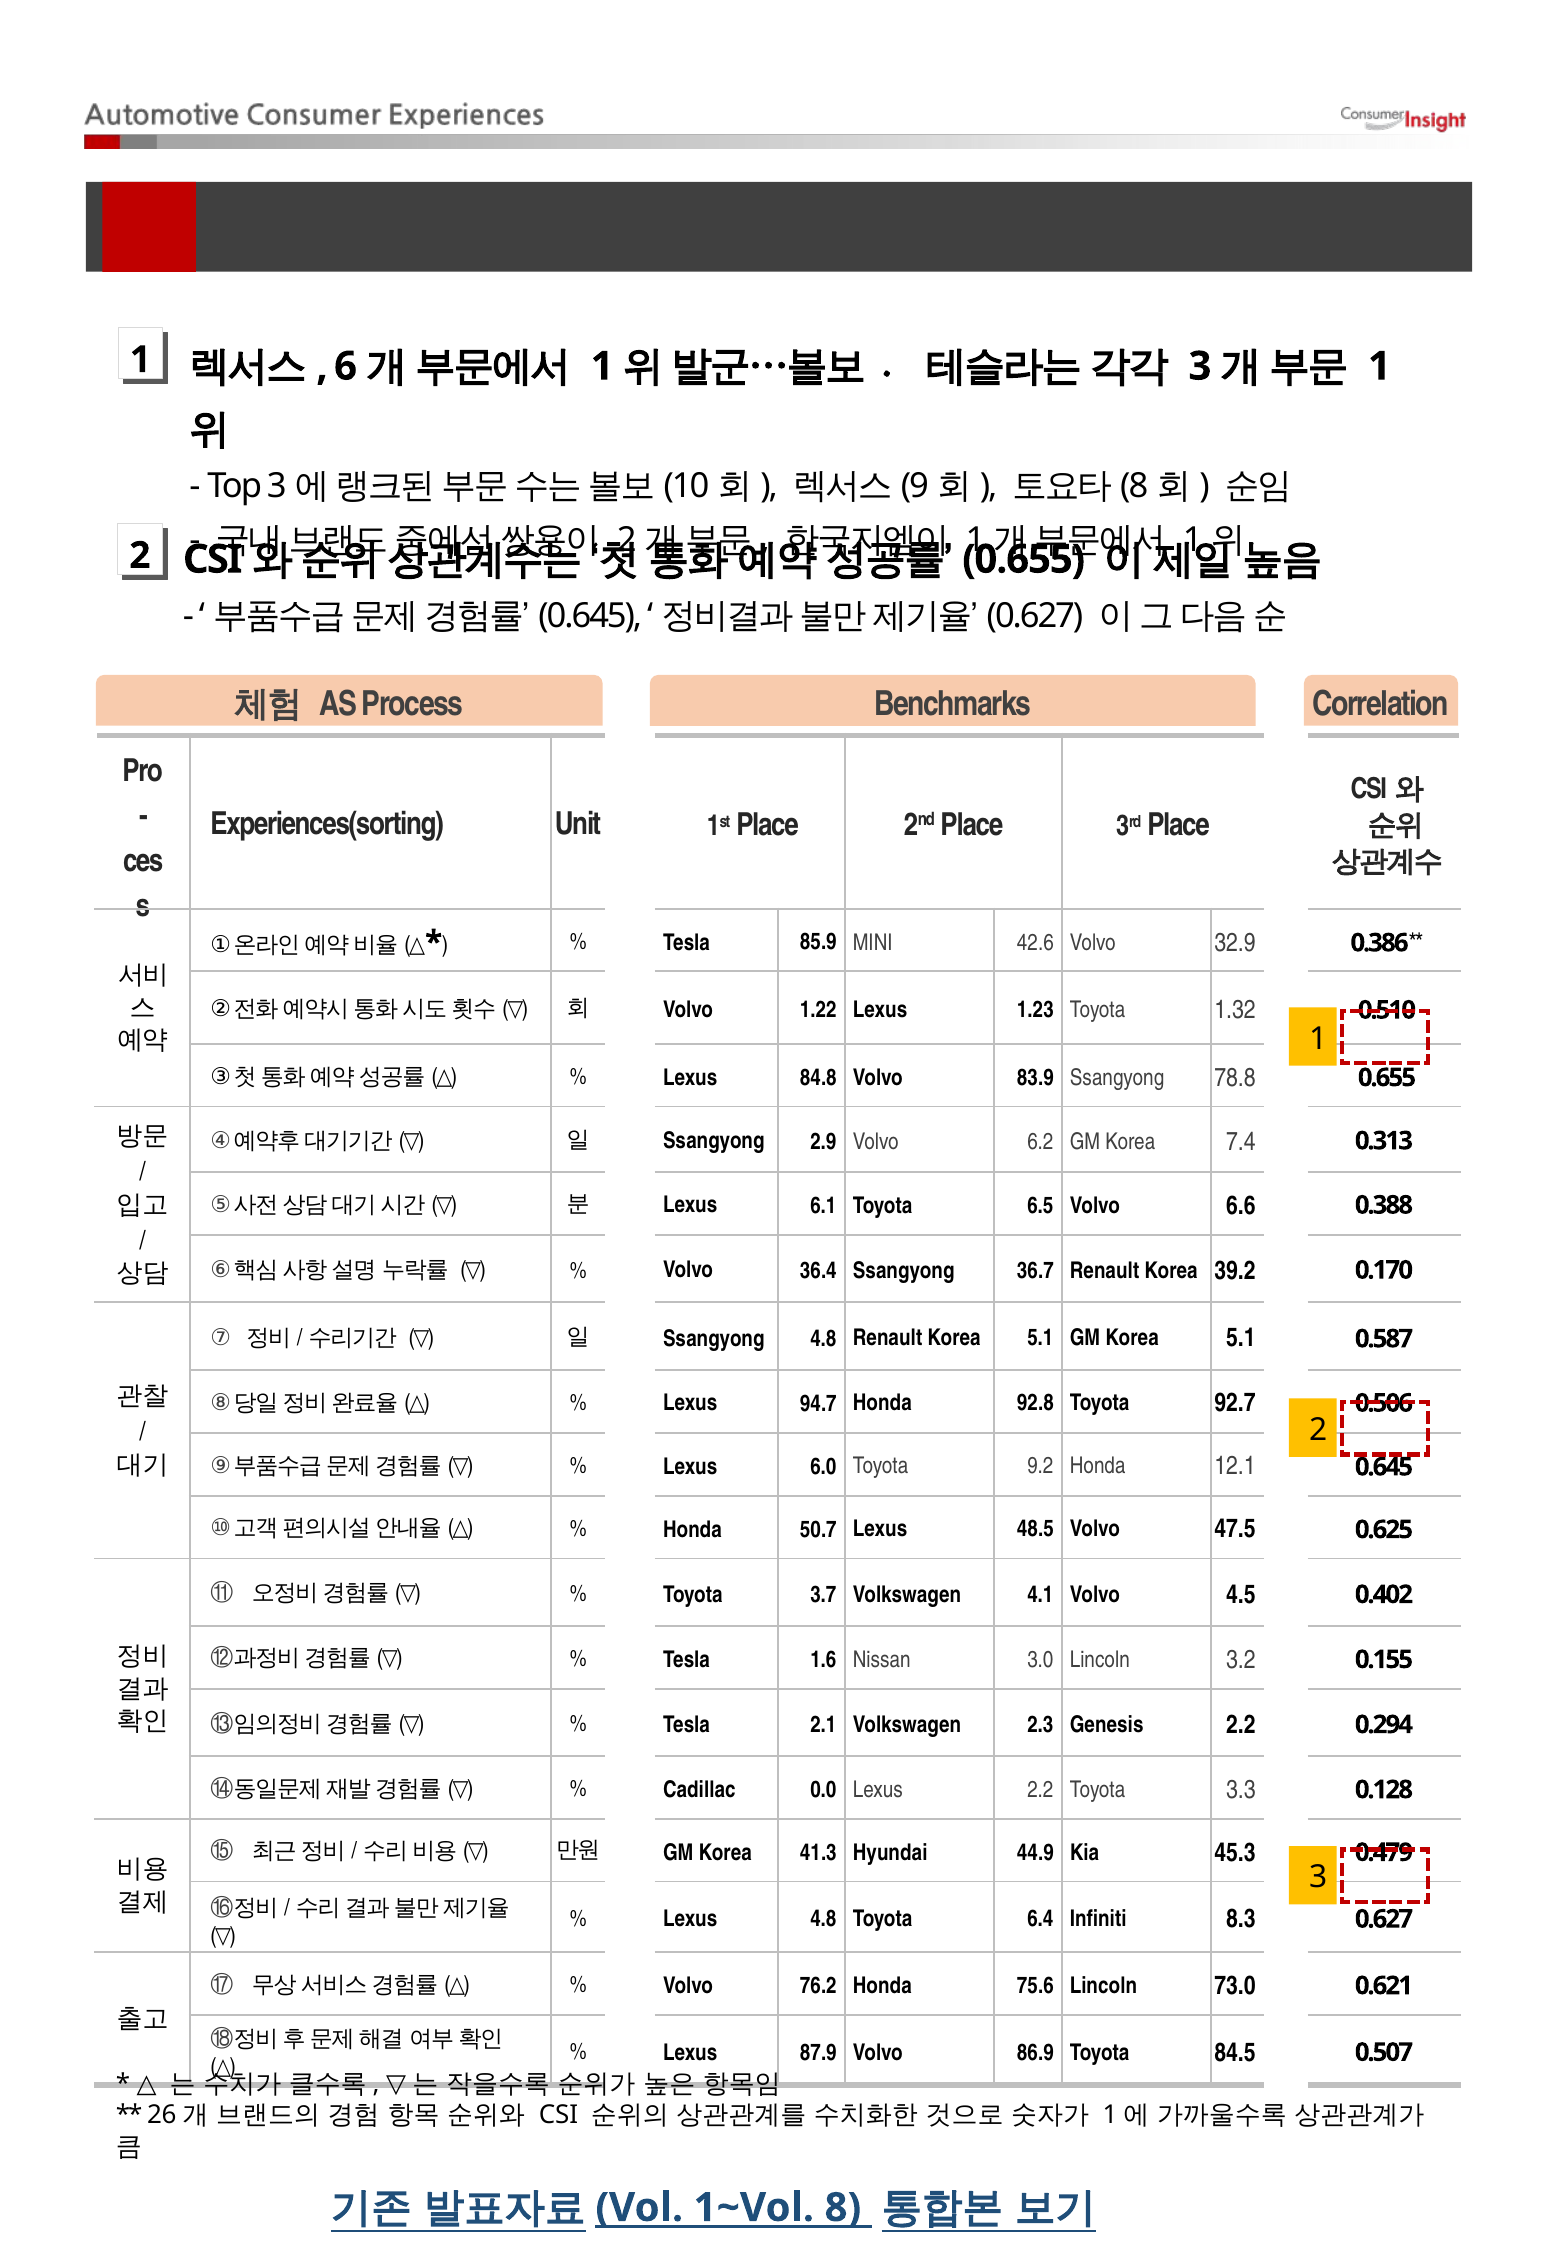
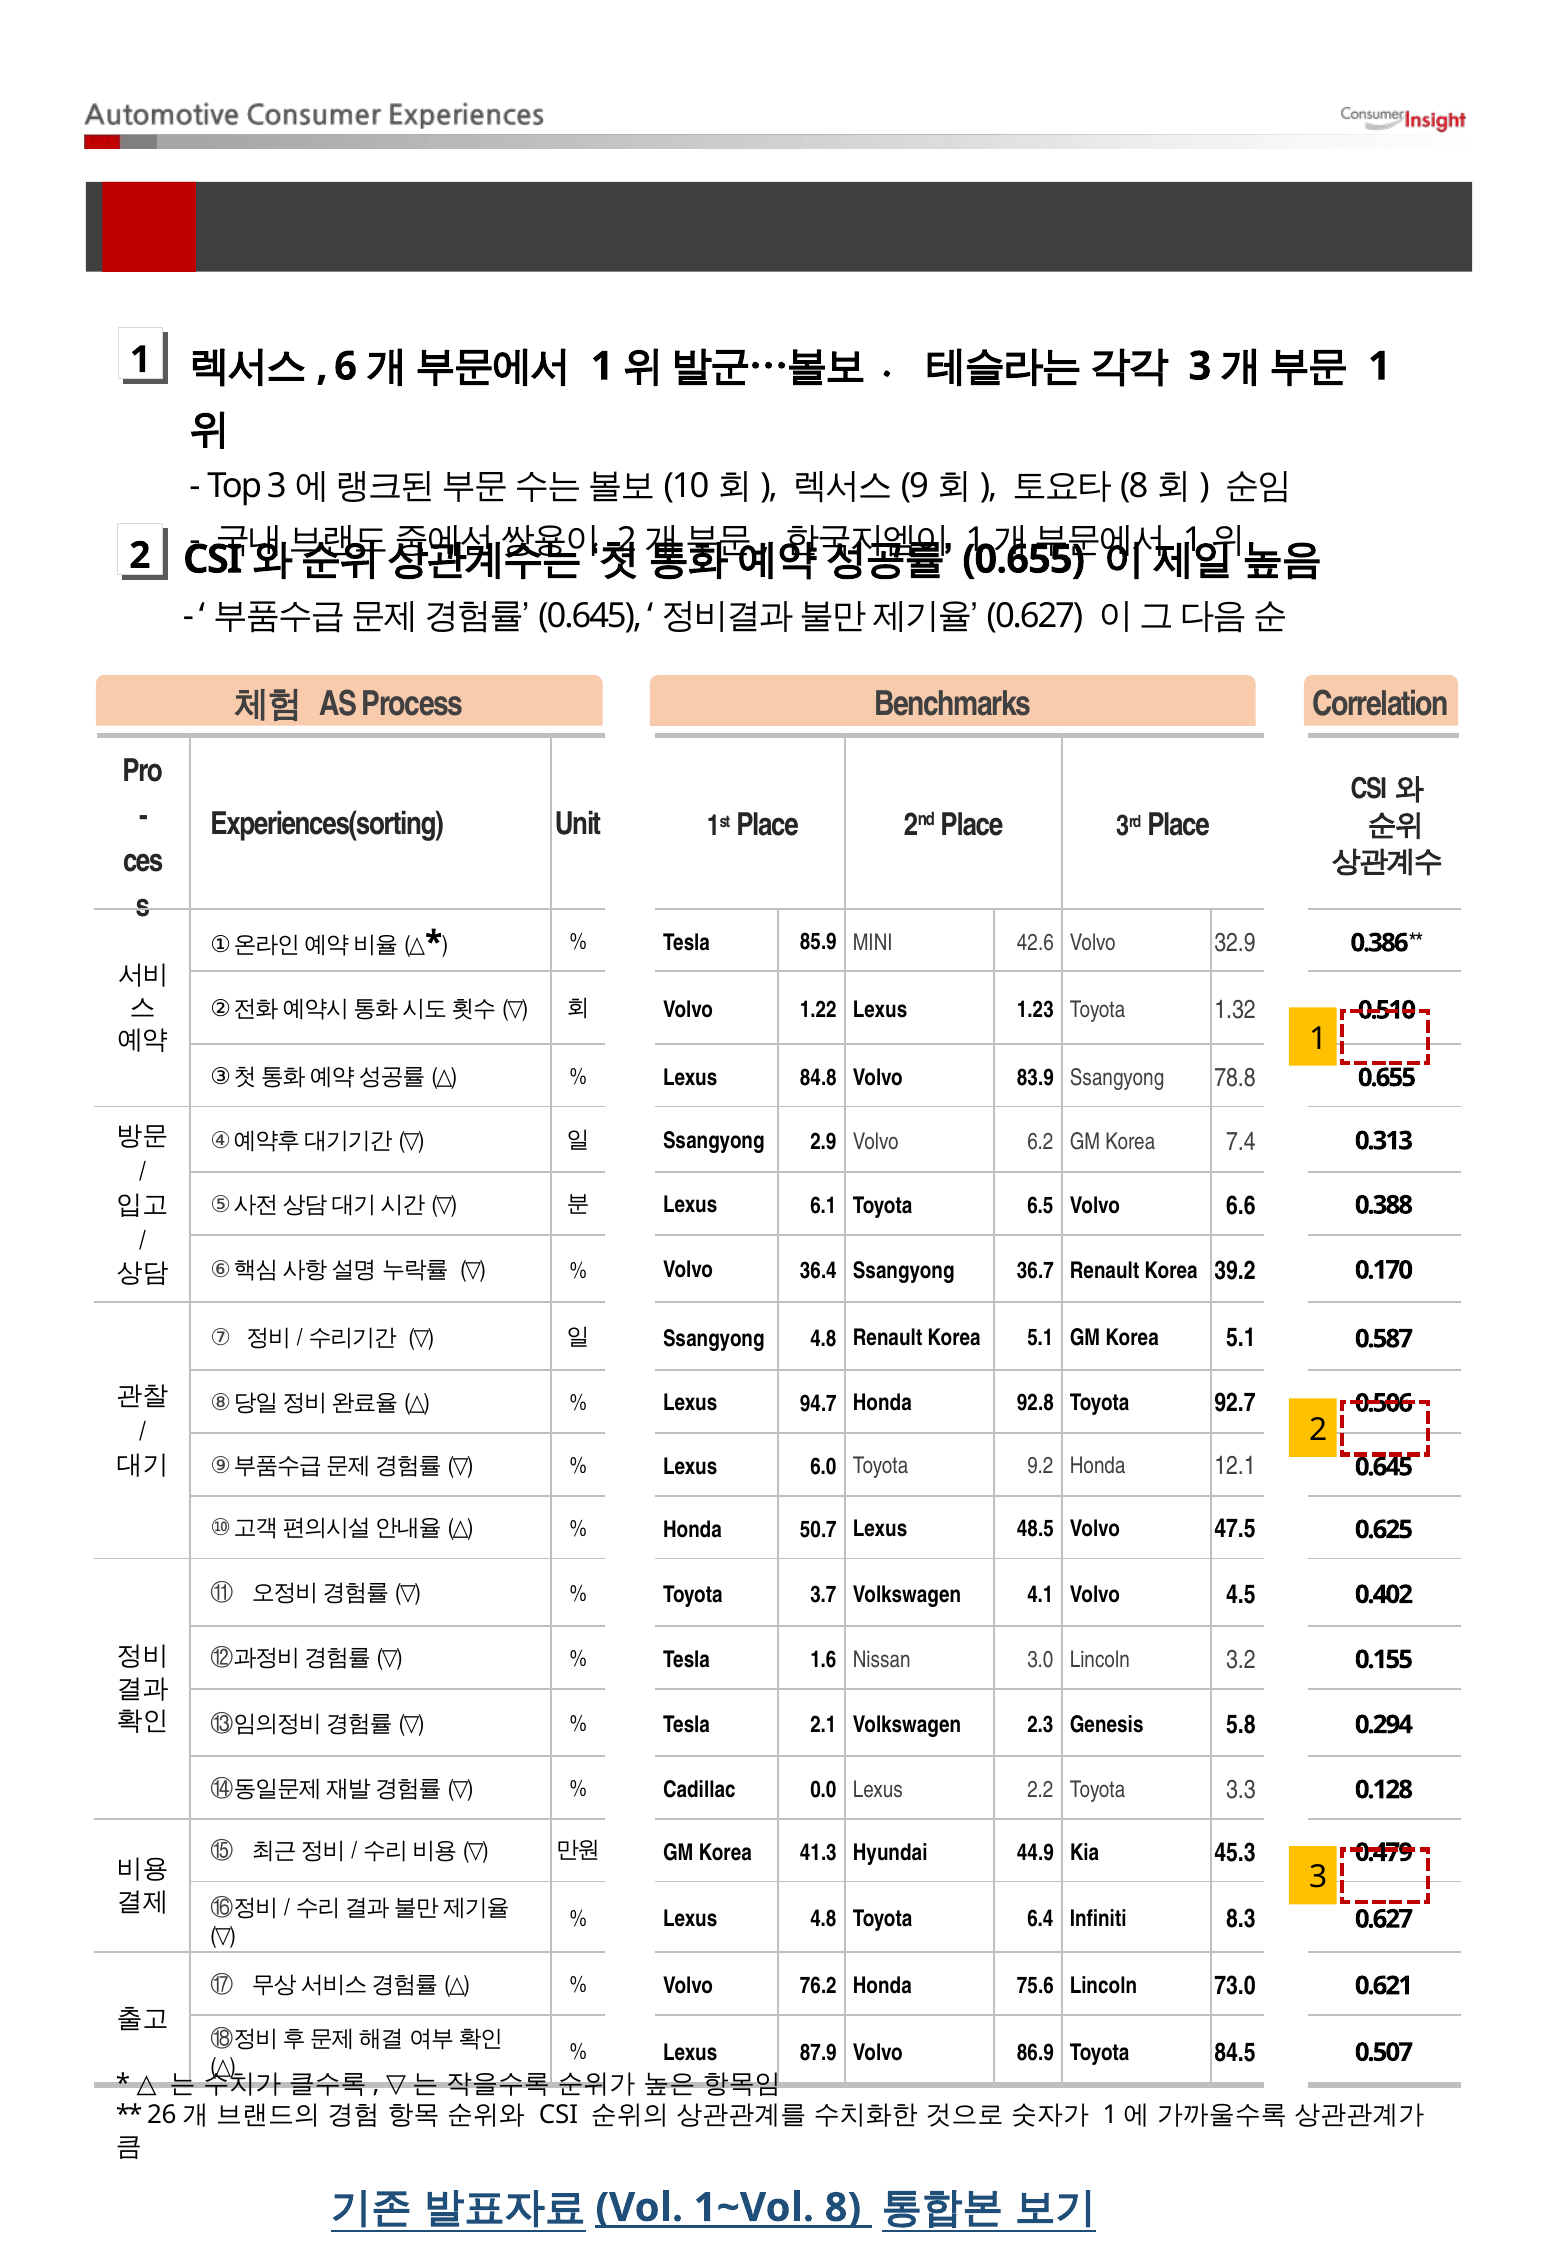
Genesis 2.2: 2.2 -> 5.8
